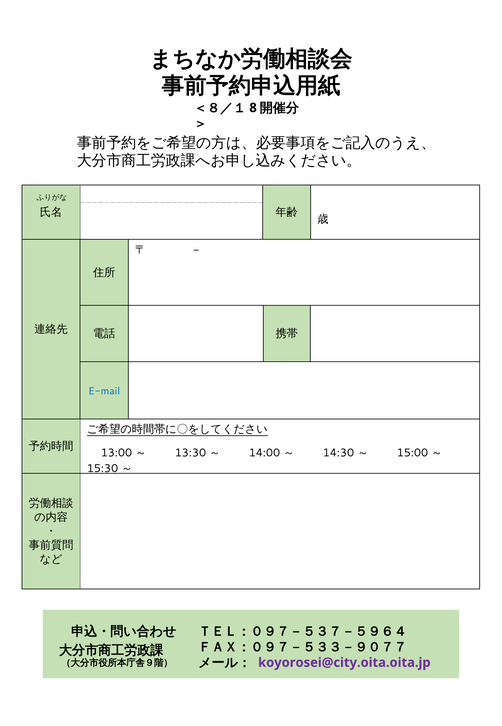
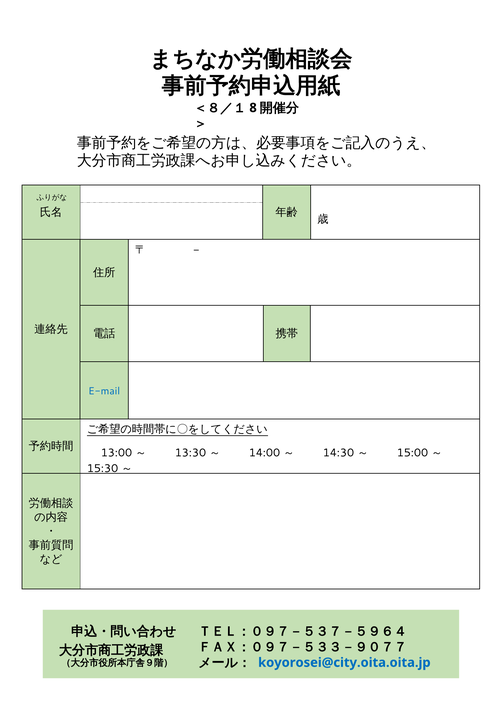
koyorosei@city.oita.oita.jp colour: purple -> blue
